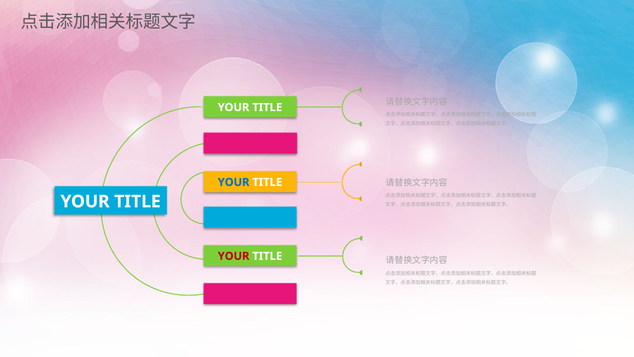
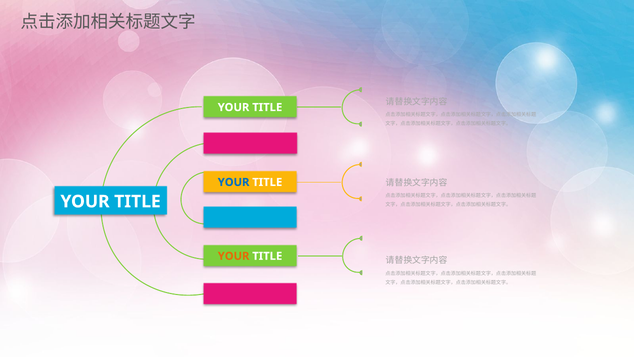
YOUR at (234, 256) colour: red -> orange
